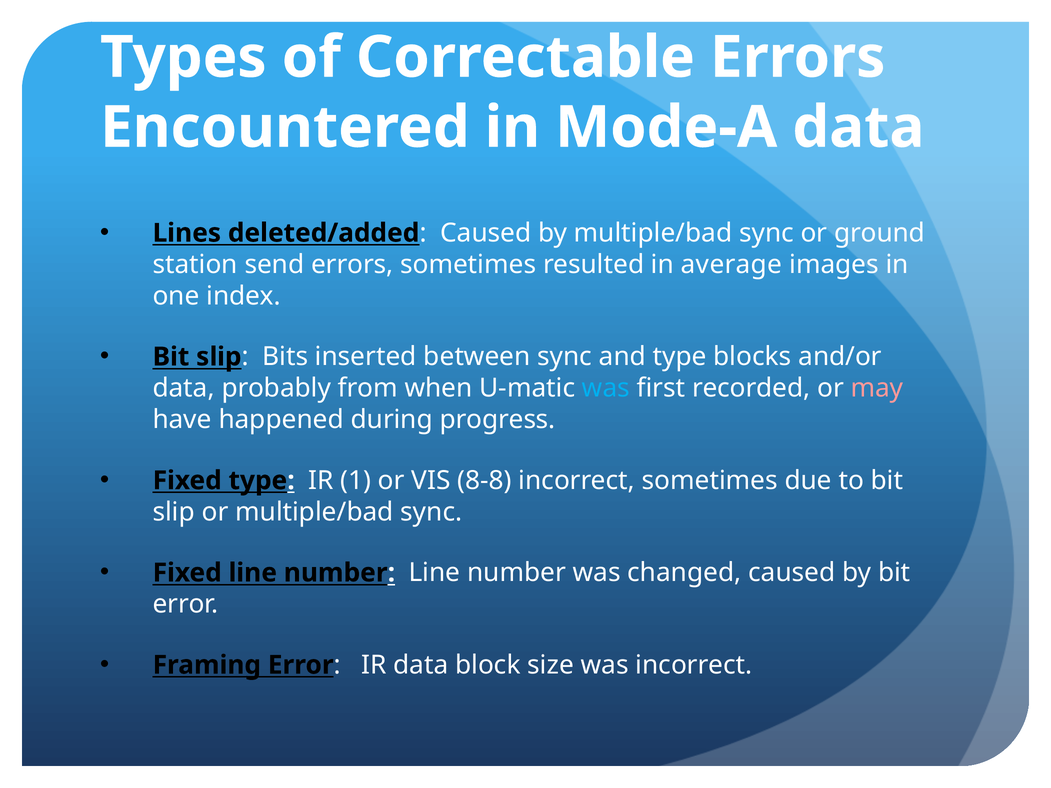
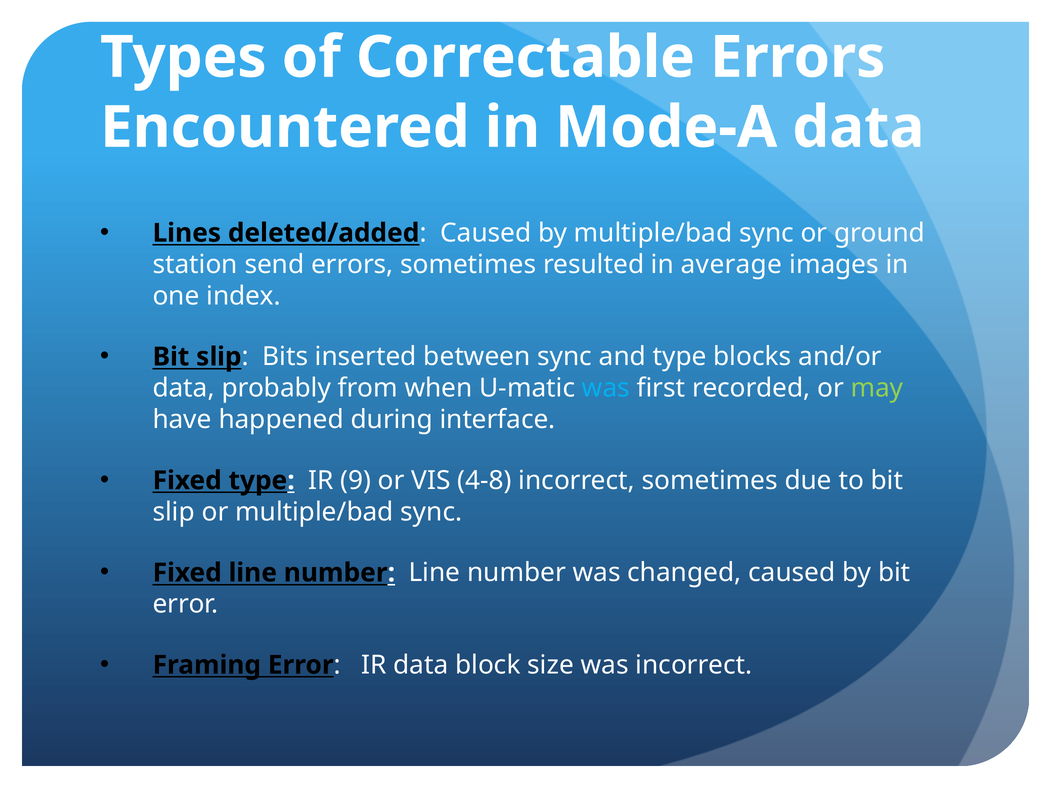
may colour: pink -> light green
progress: progress -> interface
1: 1 -> 9
8-8: 8-8 -> 4-8
